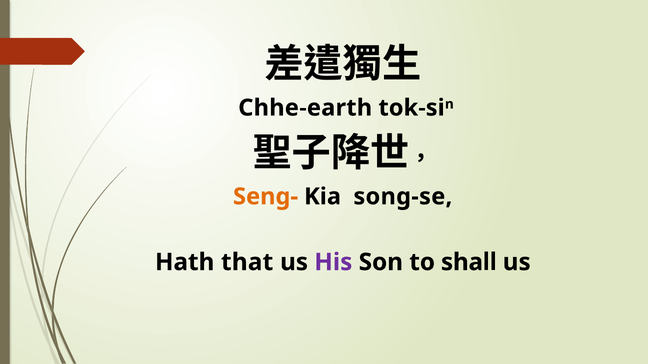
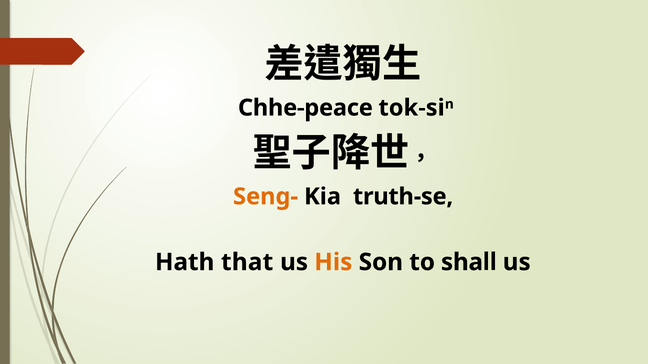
Chhe-earth: Chhe-earth -> Chhe-peace
song-se: song-se -> truth-se
His colour: purple -> orange
